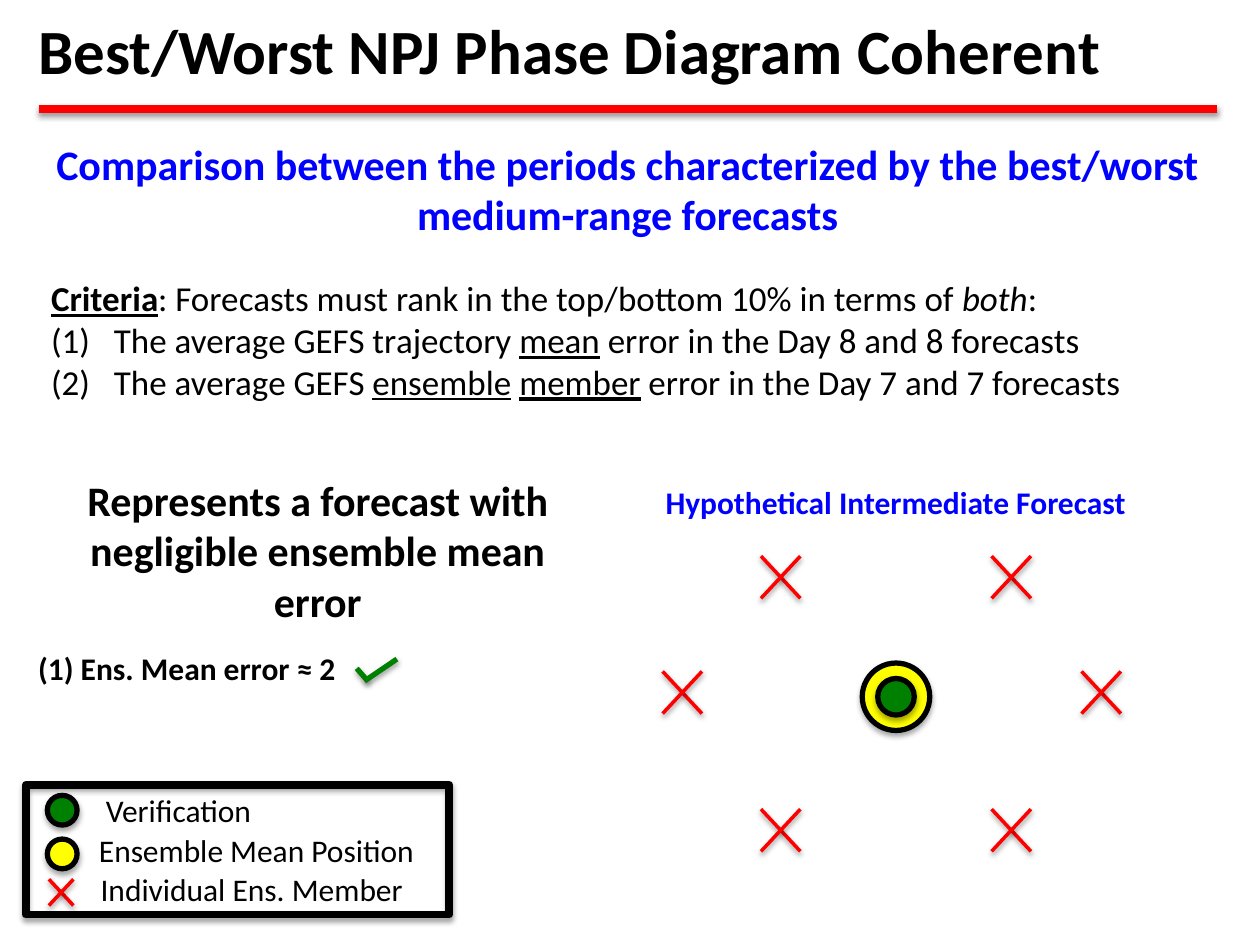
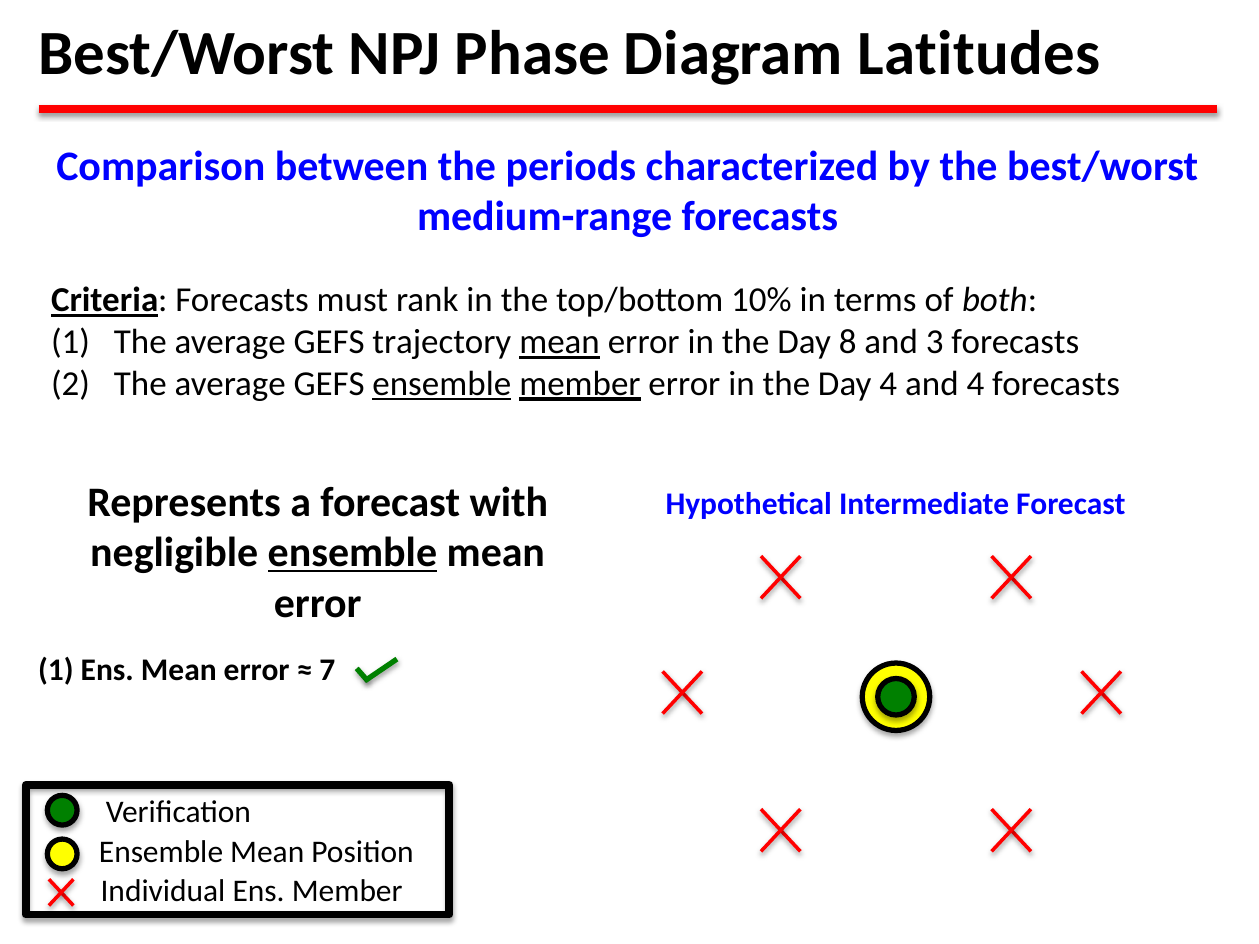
Coherent: Coherent -> Latitudes
and 8: 8 -> 3
Day 7: 7 -> 4
and 7: 7 -> 4
ensemble at (352, 553) underline: none -> present
2 at (327, 670): 2 -> 7
